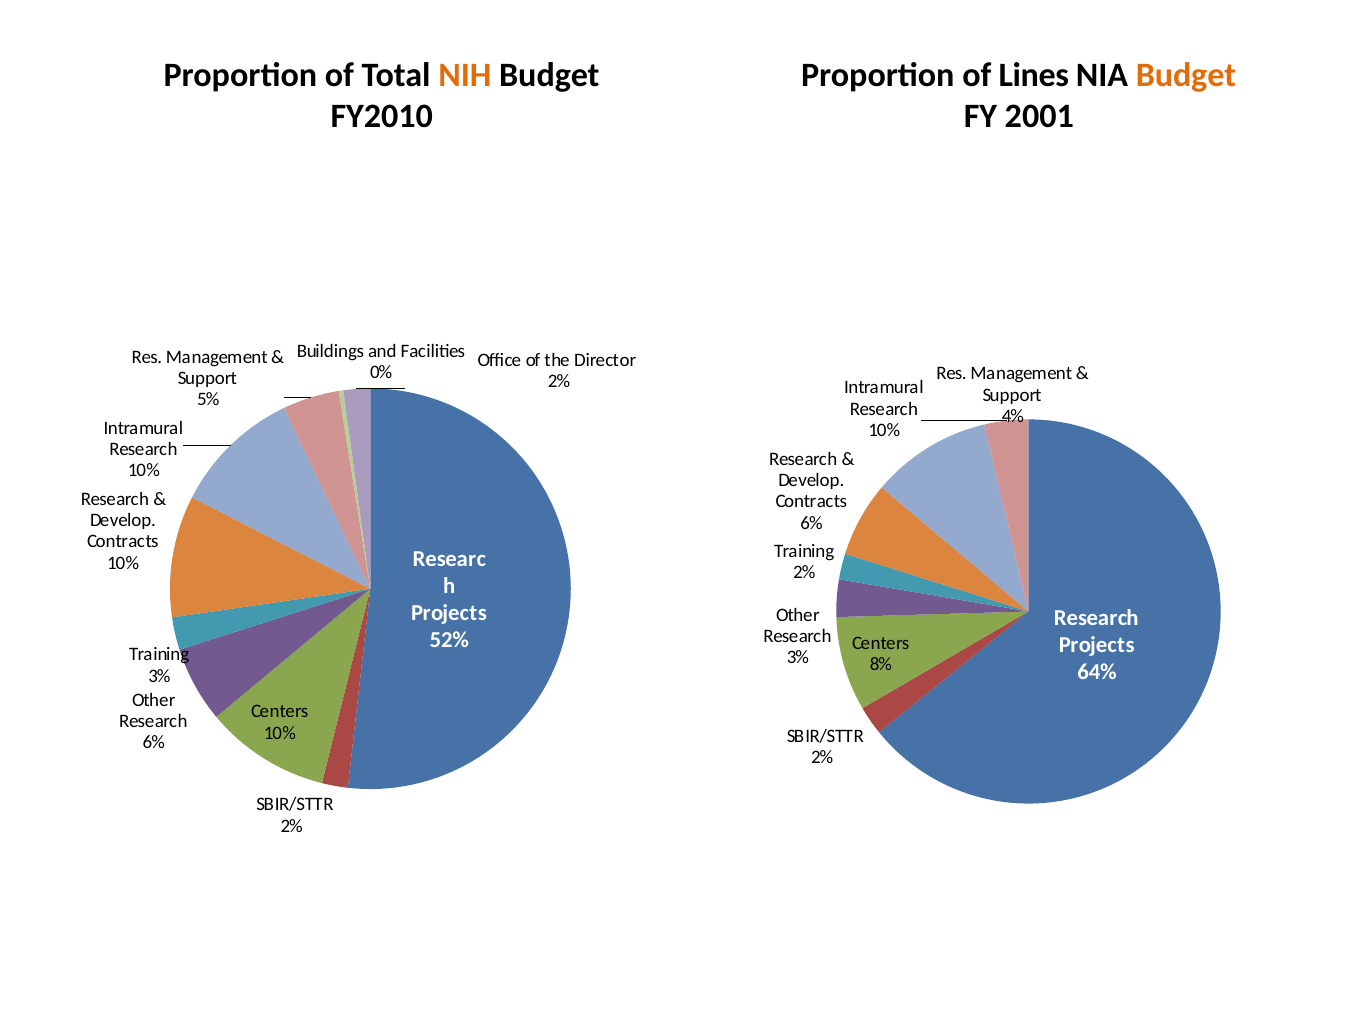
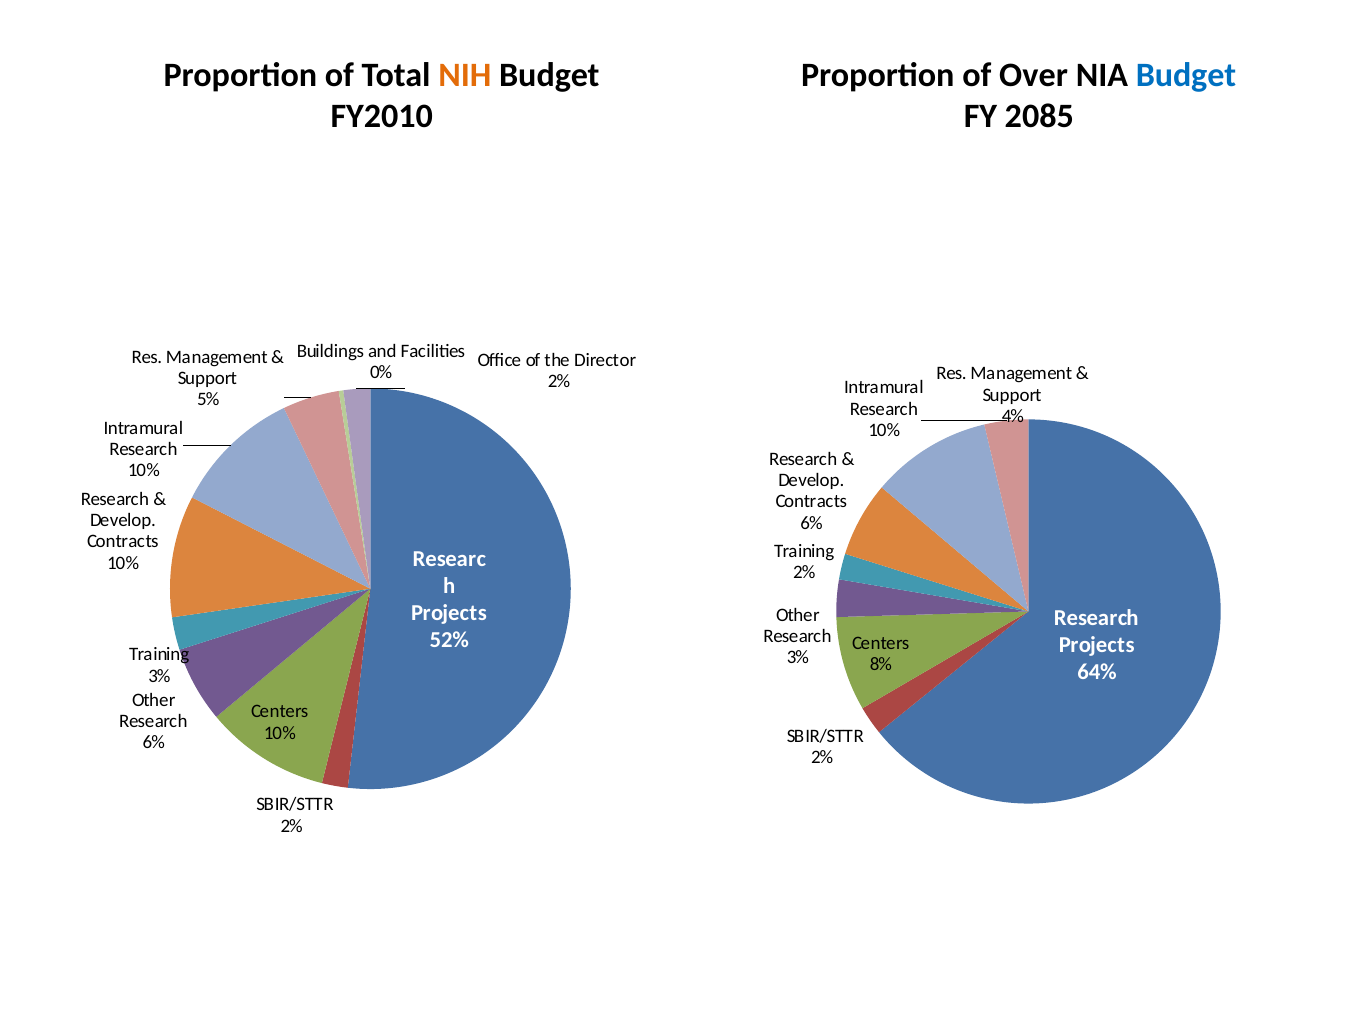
Lines: Lines -> Over
Budget at (1186, 75) colour: orange -> blue
2001: 2001 -> 2085
